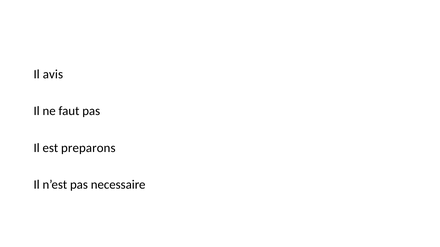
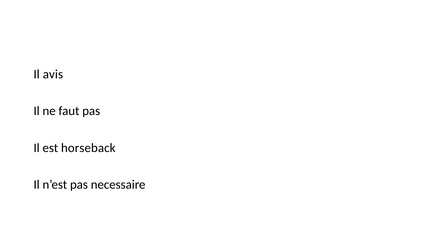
preparons: preparons -> horseback
